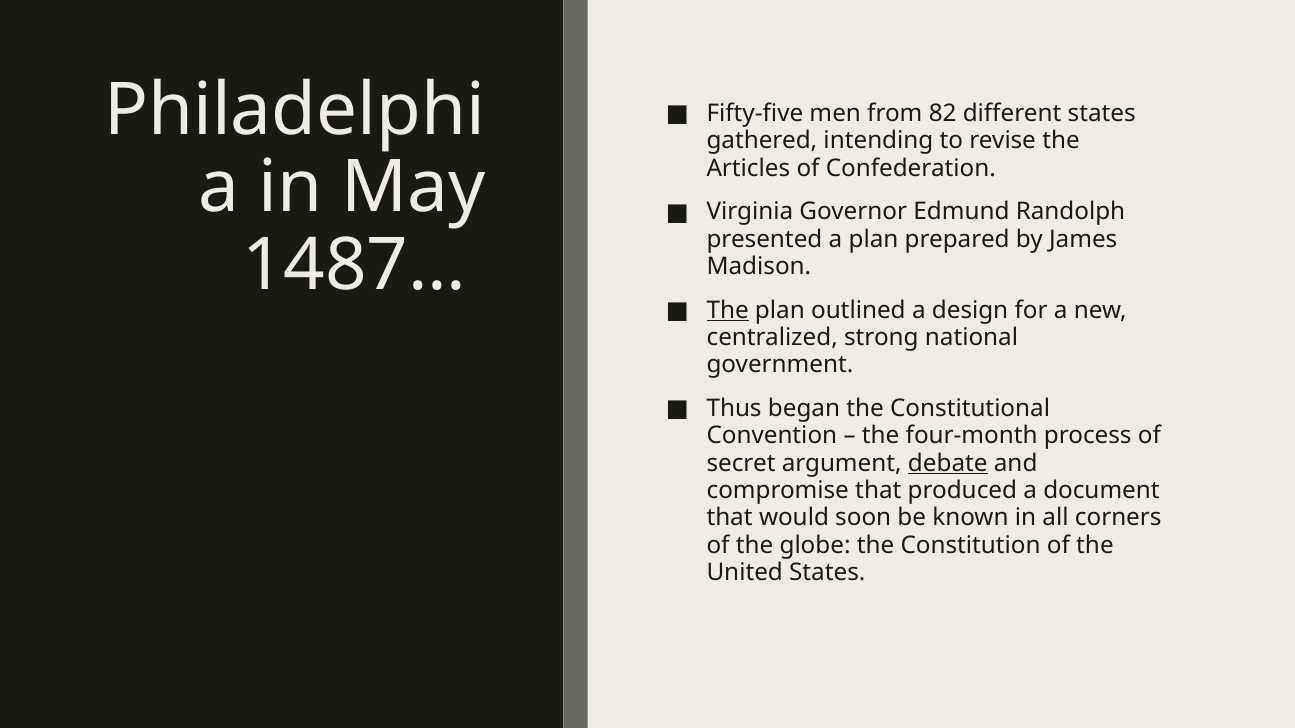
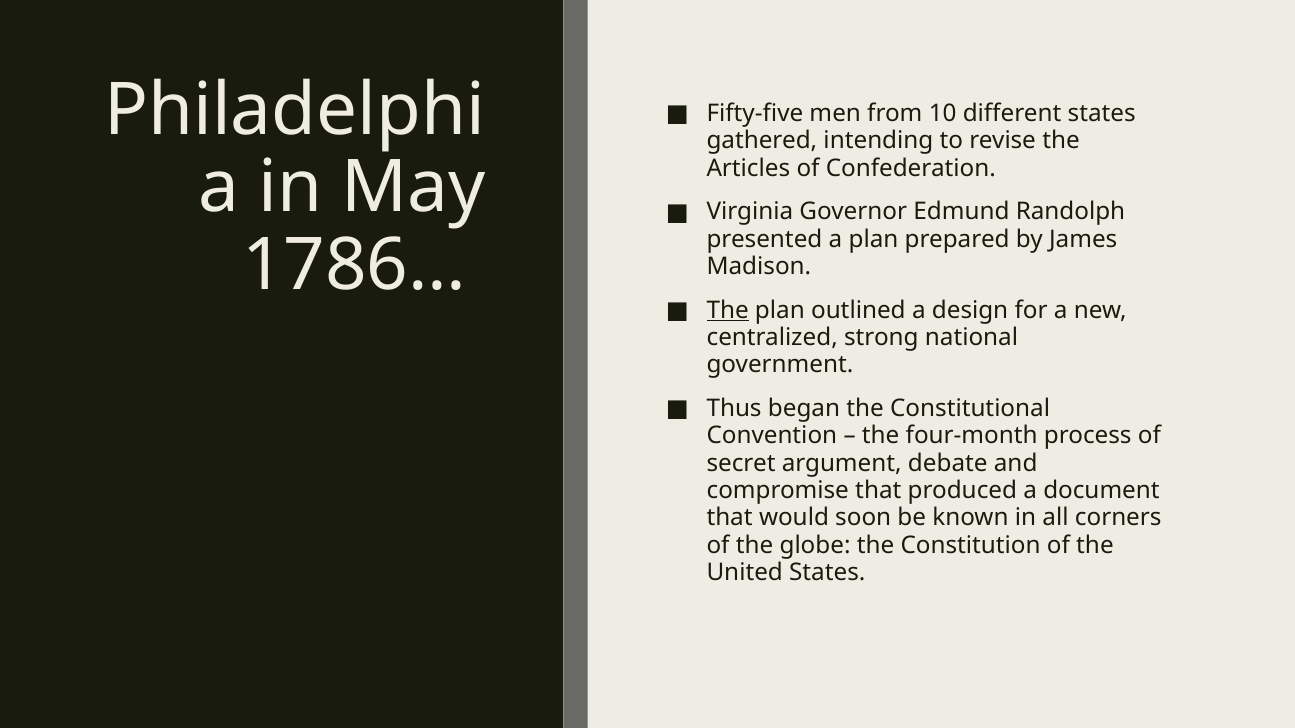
82: 82 -> 10
1487…: 1487… -> 1786…
debate underline: present -> none
